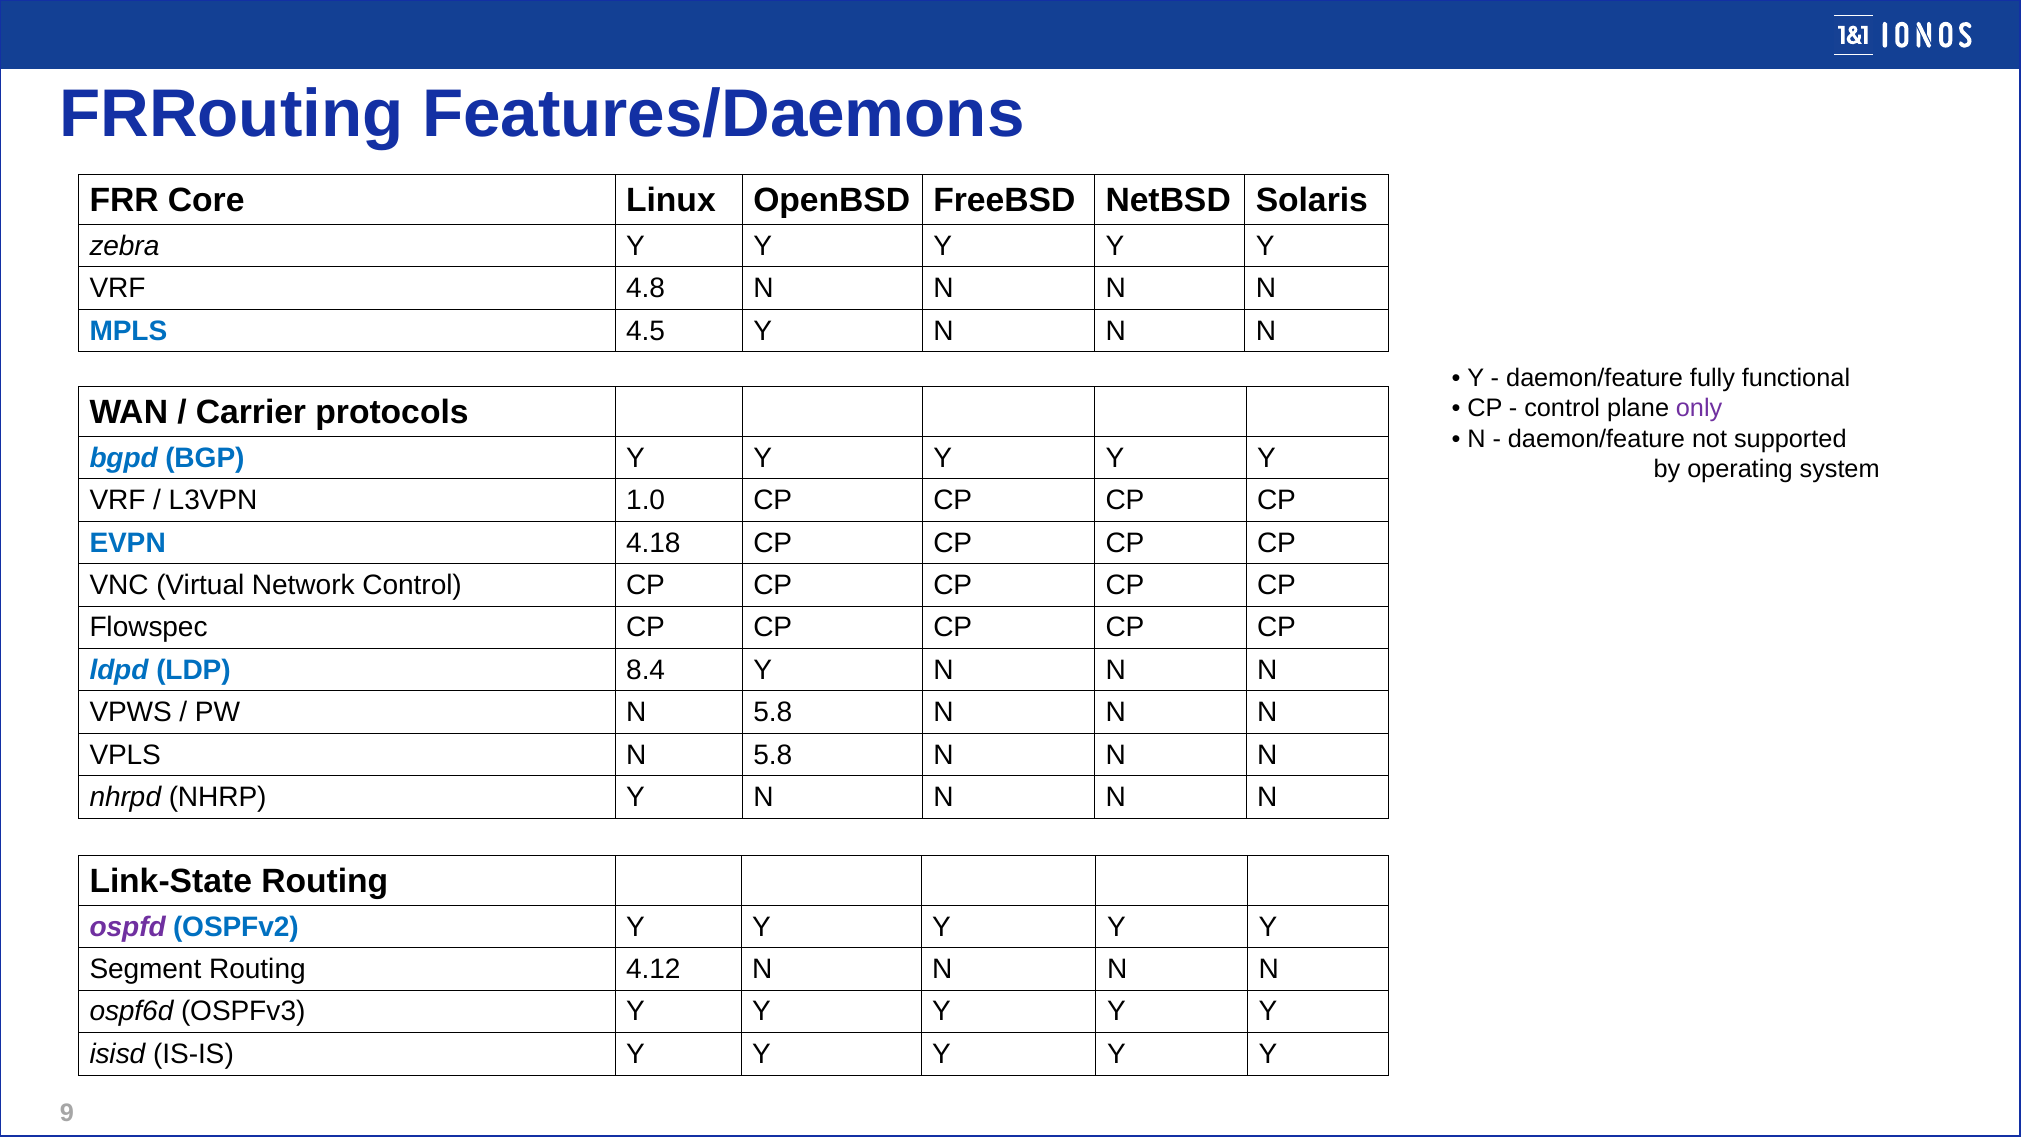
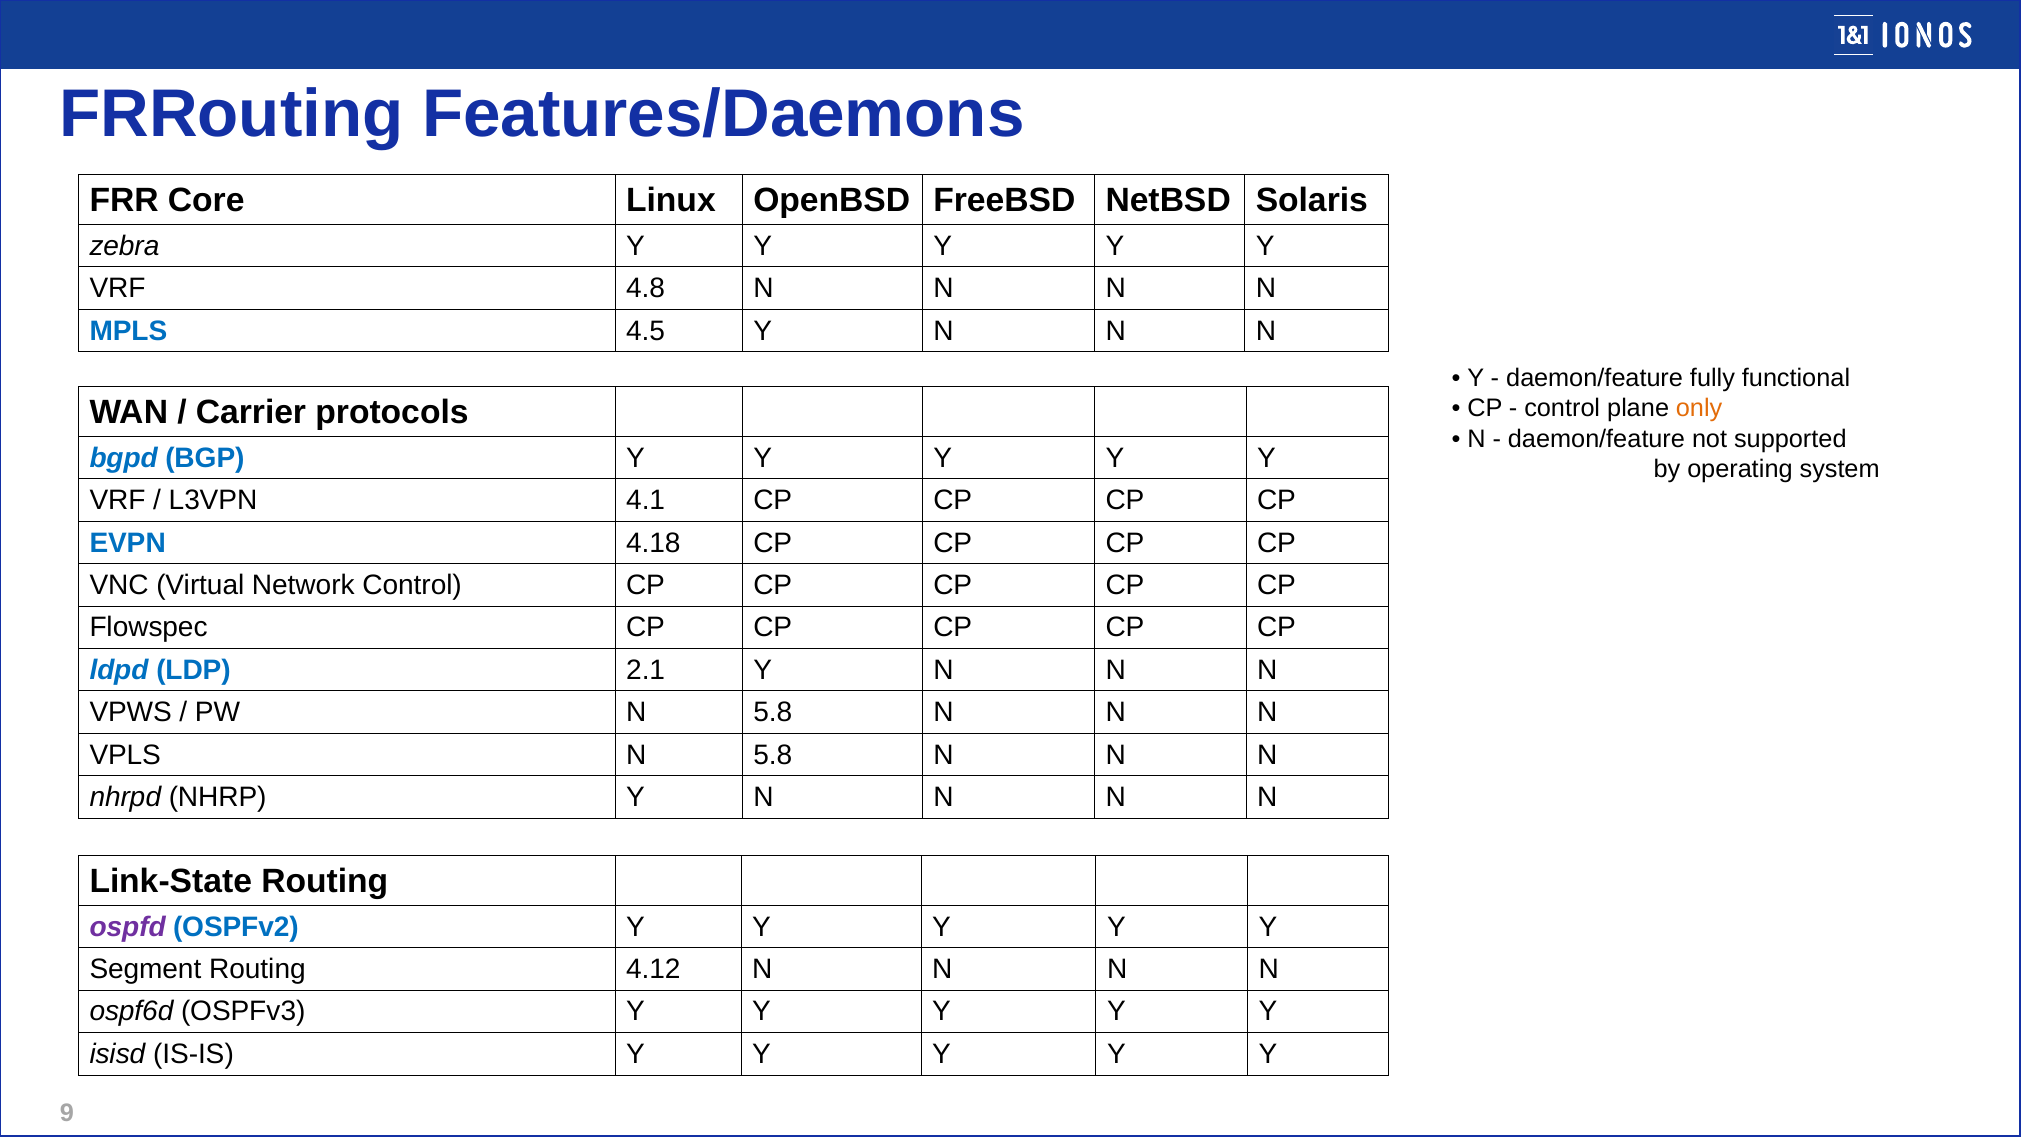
only colour: purple -> orange
1.0: 1.0 -> 4.1
8.4: 8.4 -> 2.1
